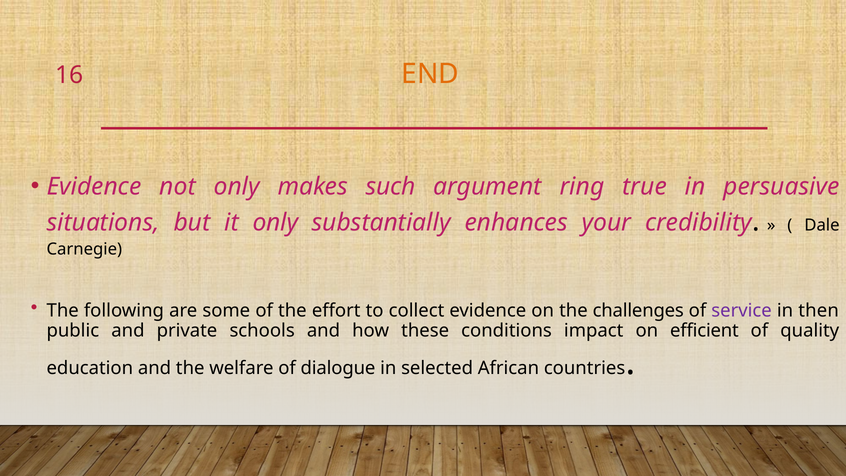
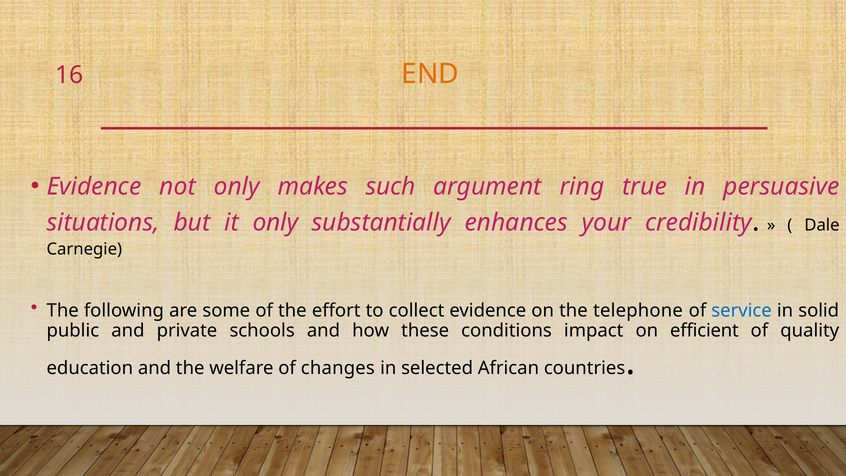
challenges: challenges -> telephone
service colour: purple -> blue
then: then -> solid
dialogue: dialogue -> changes
